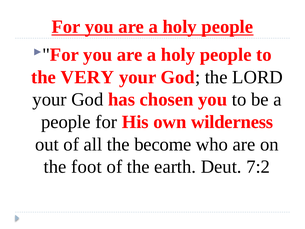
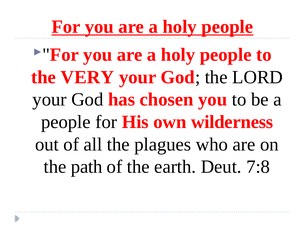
become: become -> plagues
foot: foot -> path
7:2: 7:2 -> 7:8
